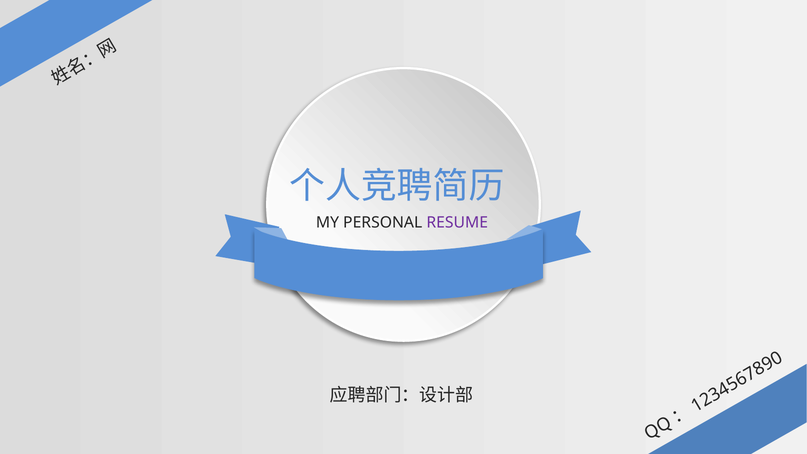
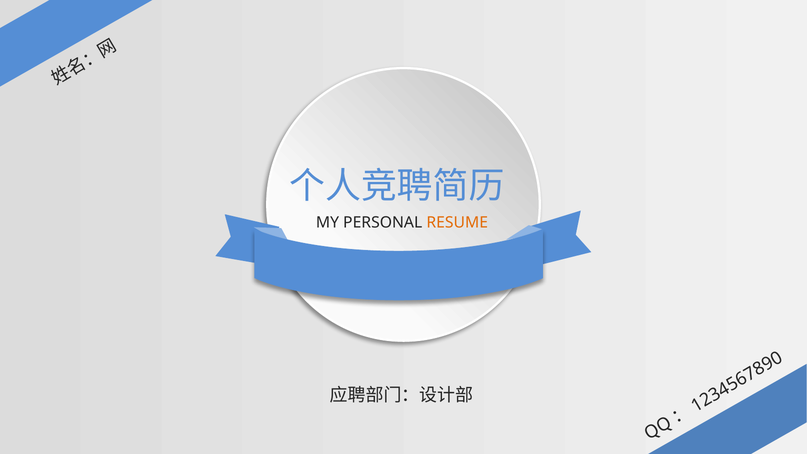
RESUME colour: purple -> orange
